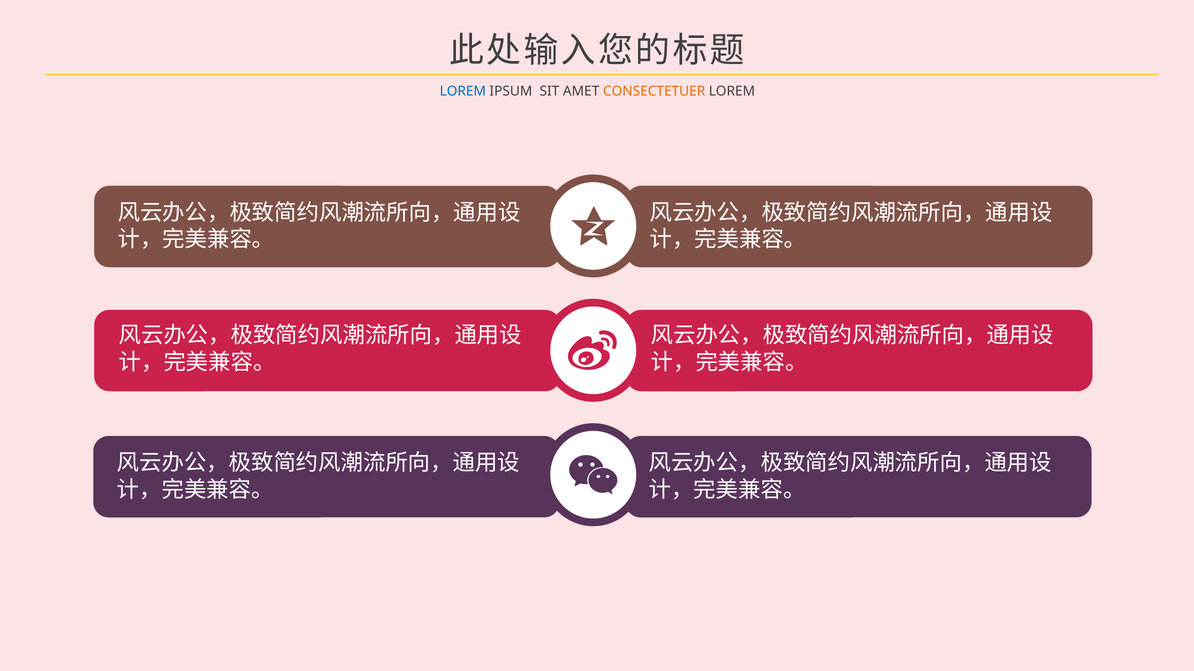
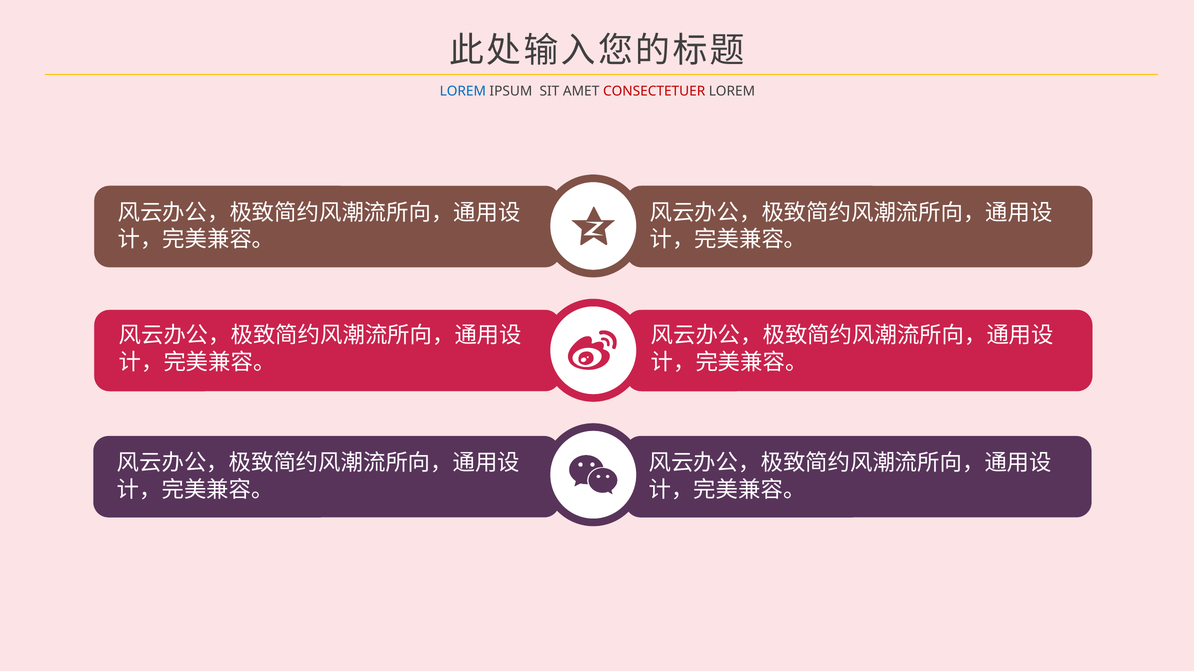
CONSECTETUER colour: orange -> red
